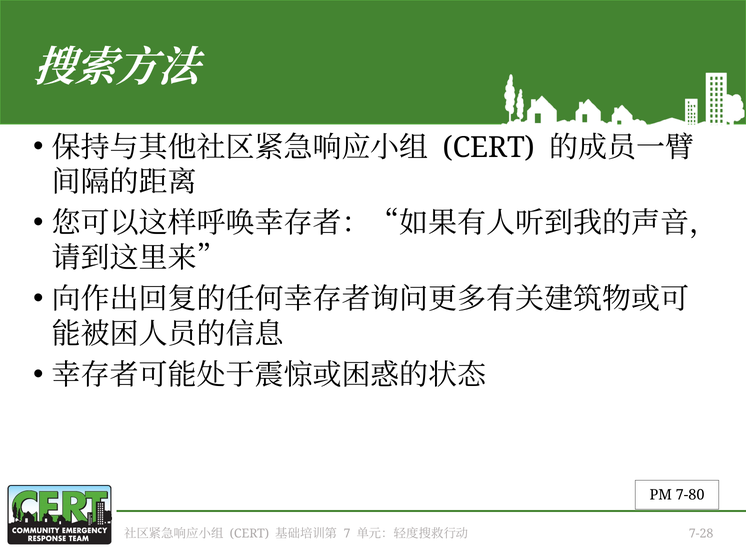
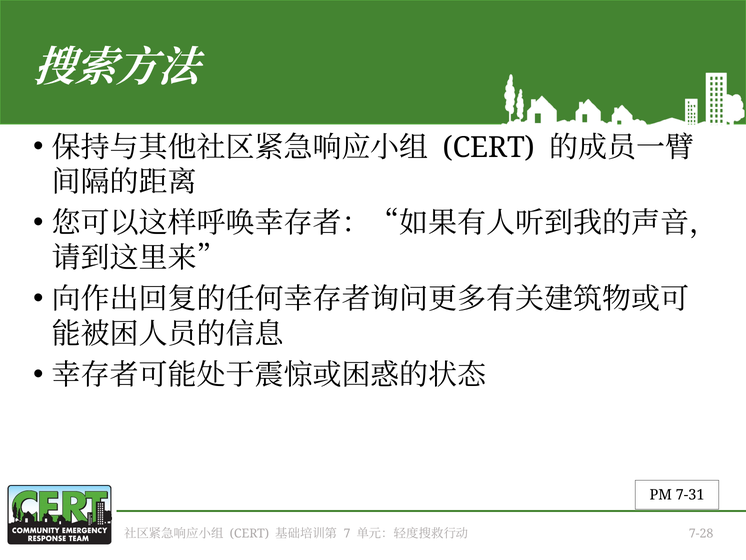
7-80: 7-80 -> 7-31
